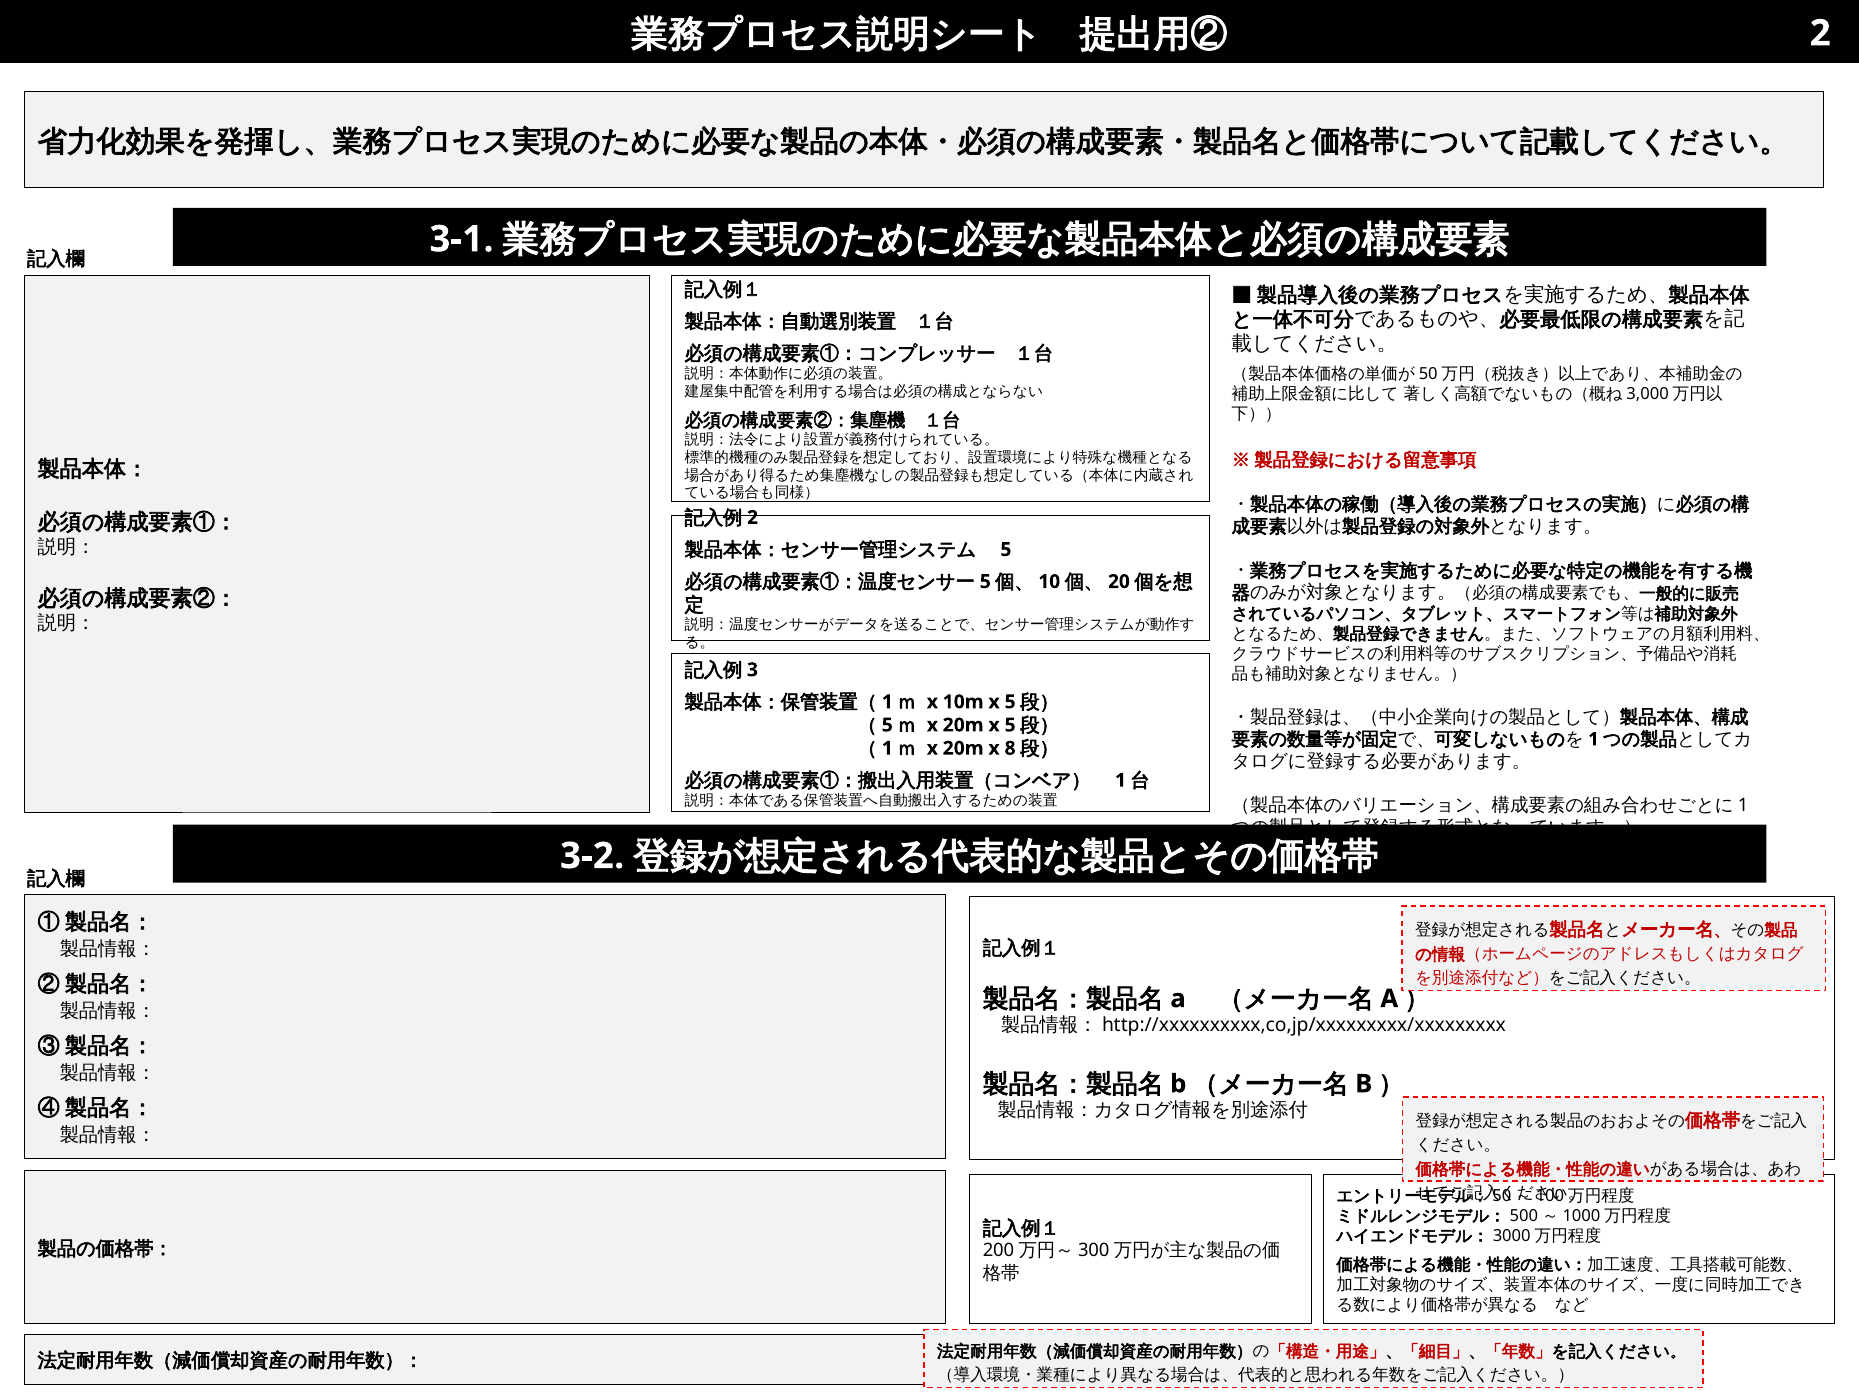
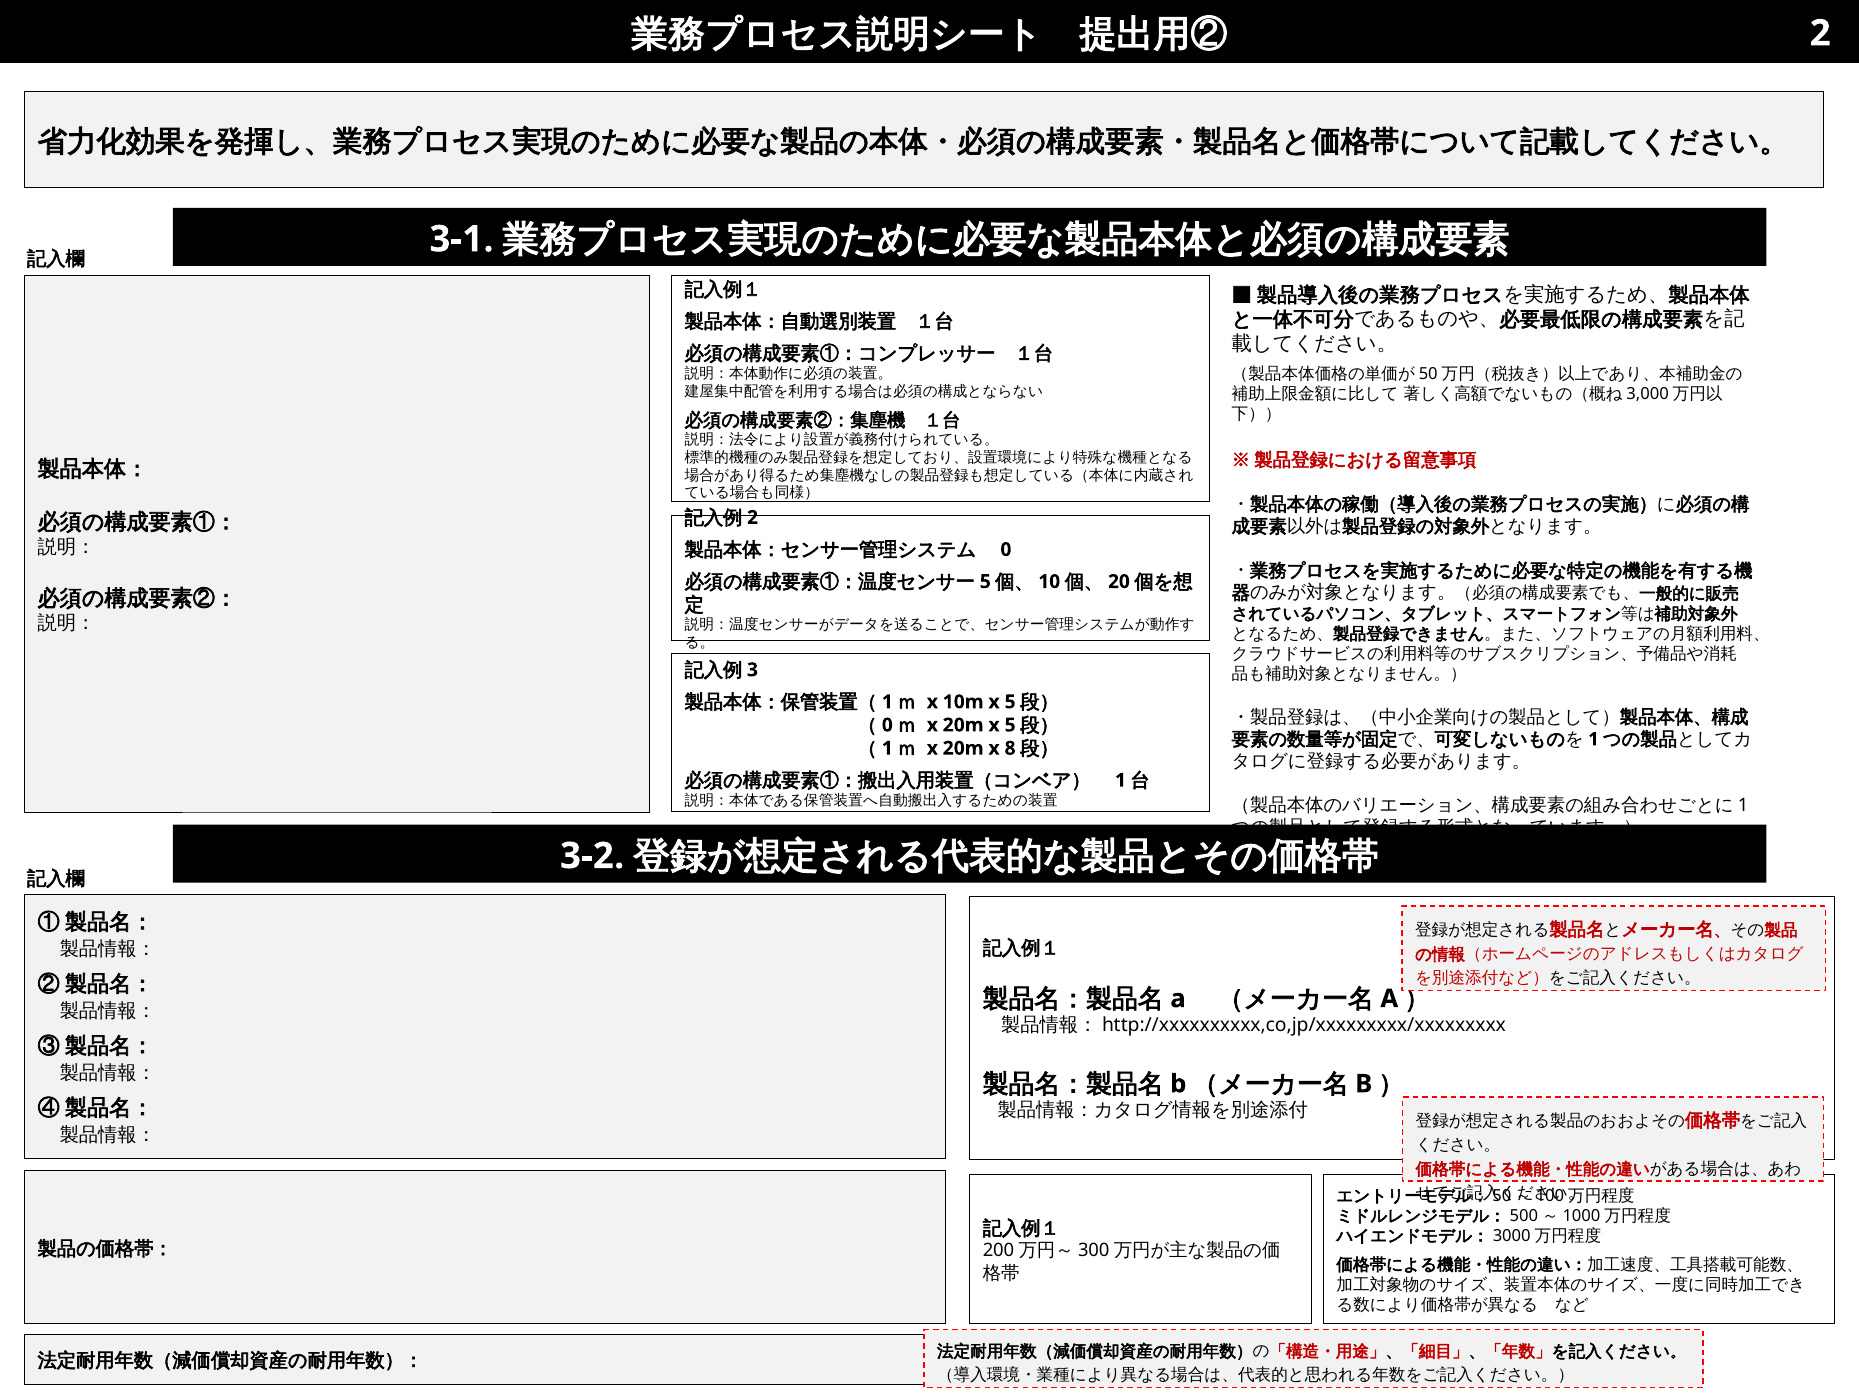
5 at (1006, 550): 5 -> 0
5 at (887, 725): 5 -> 0
